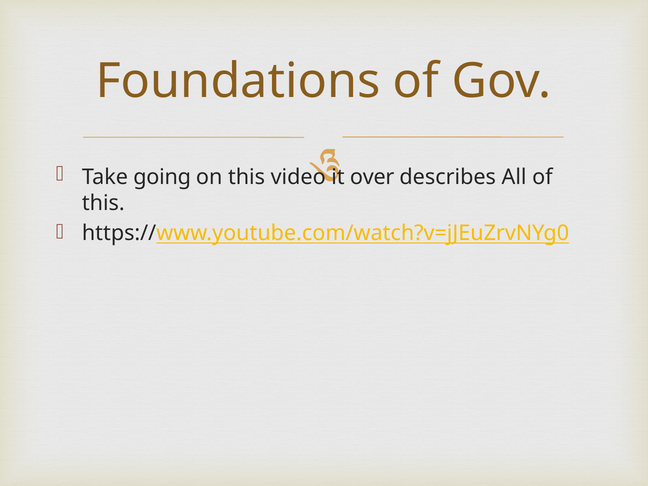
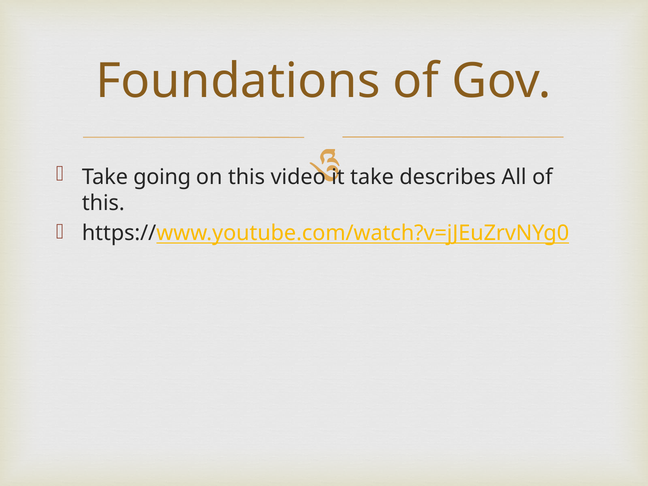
over at (372, 177): over -> take
